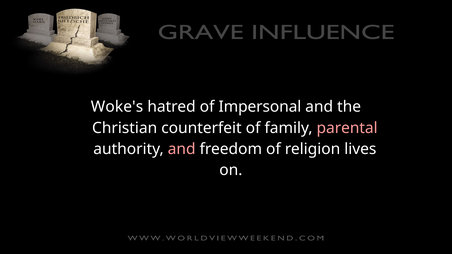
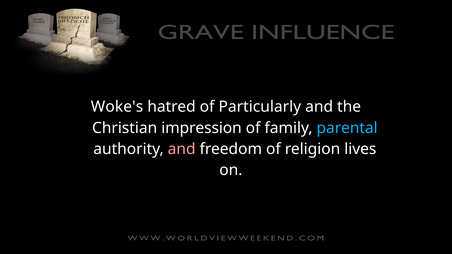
Impersonal: Impersonal -> Particularly
counterfeit: counterfeit -> impression
parental colour: pink -> light blue
